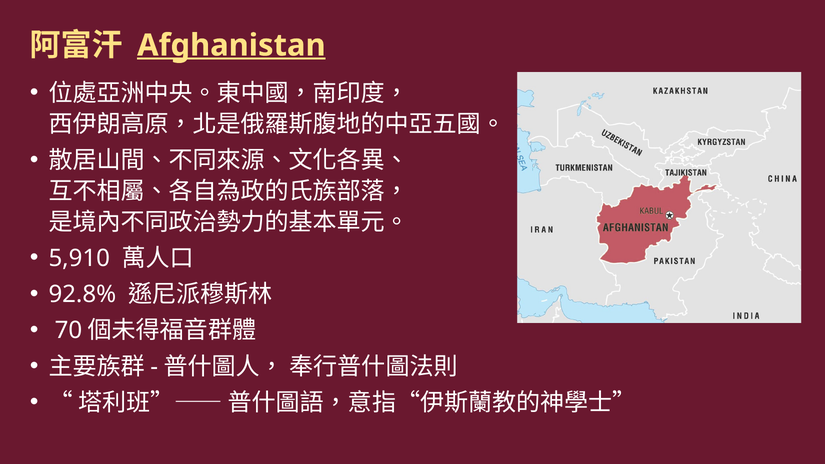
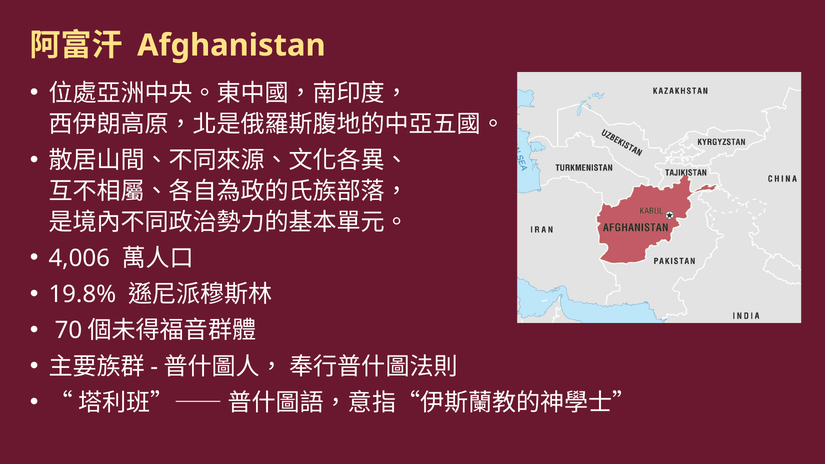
Afghanistan underline: present -> none
5,910: 5,910 -> 4,006
92.8%: 92.8% -> 19.8%
